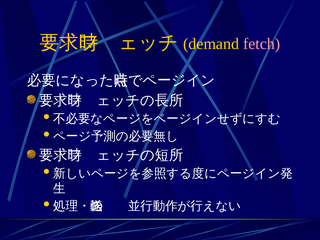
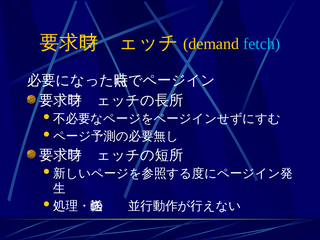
fetch colour: pink -> light blue
